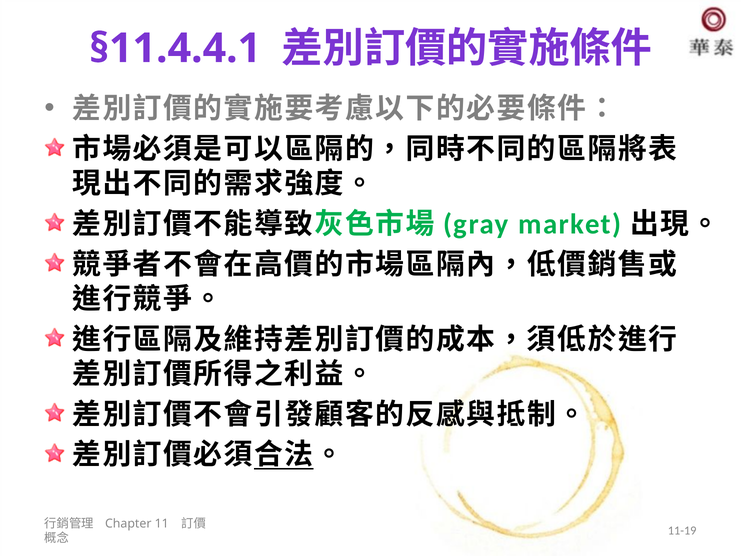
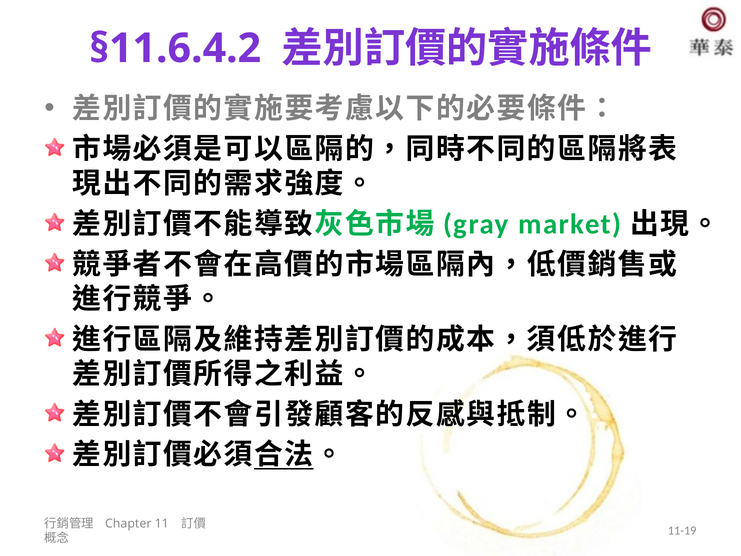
§11.4.4.1: §11.4.4.1 -> §11.6.4.2
